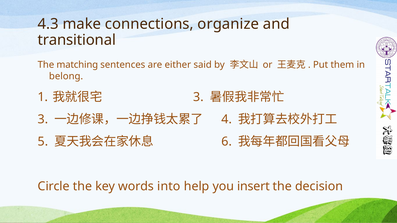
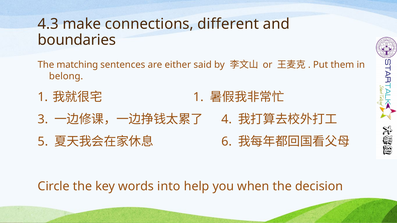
organize: organize -> different
transitional: transitional -> boundaries
3 at (198, 97): 3 -> 1
insert: insert -> when
